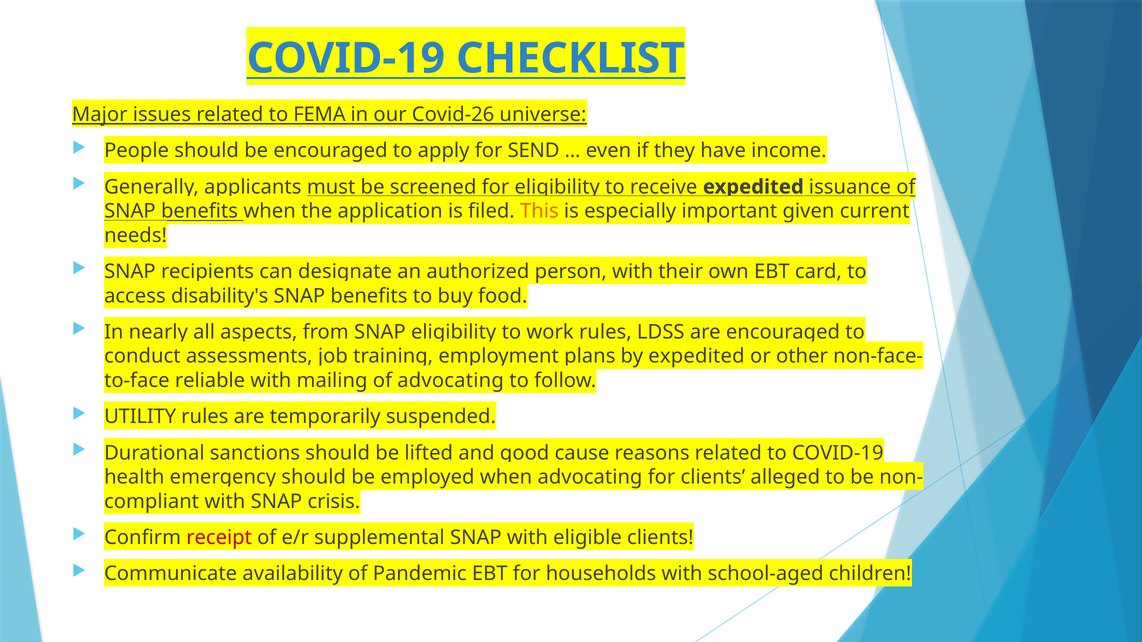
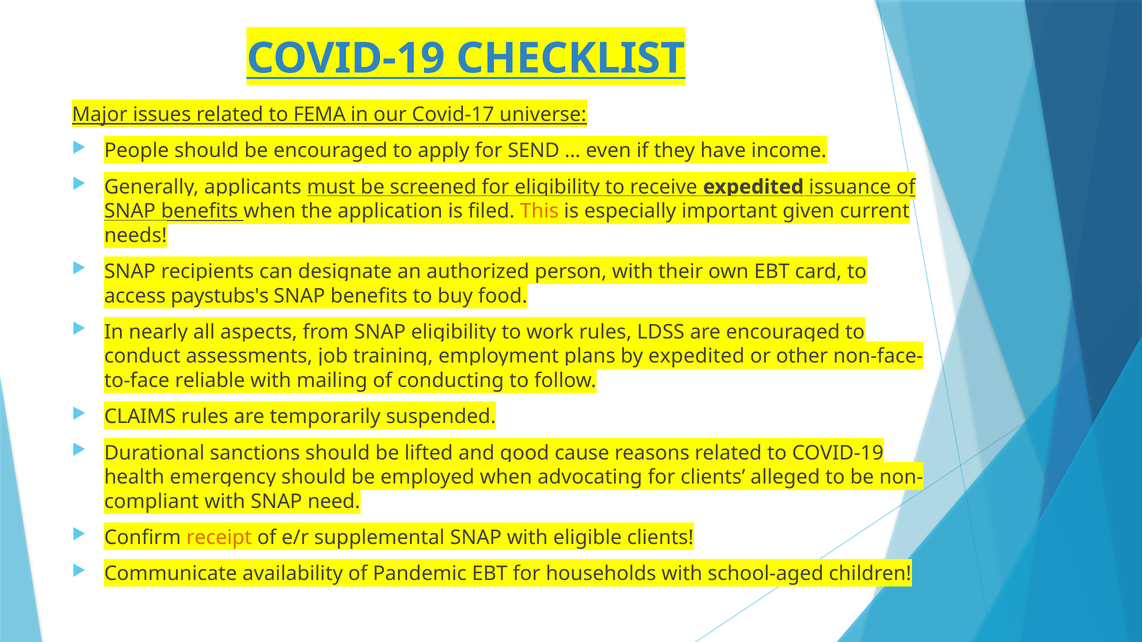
Covid-26: Covid-26 -> Covid-17
disability's: disability's -> paystubs's
of advocating: advocating -> conducting
UTILITY: UTILITY -> CLAIMS
crisis: crisis -> need
receipt colour: red -> orange
